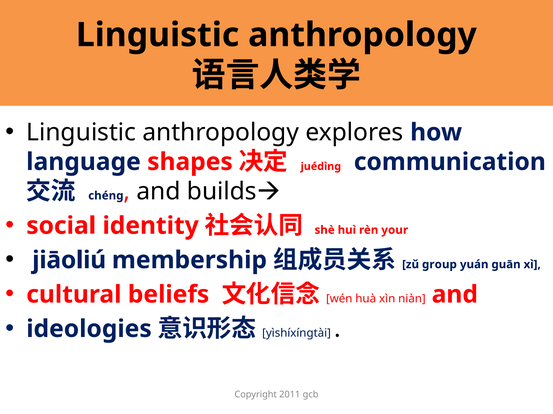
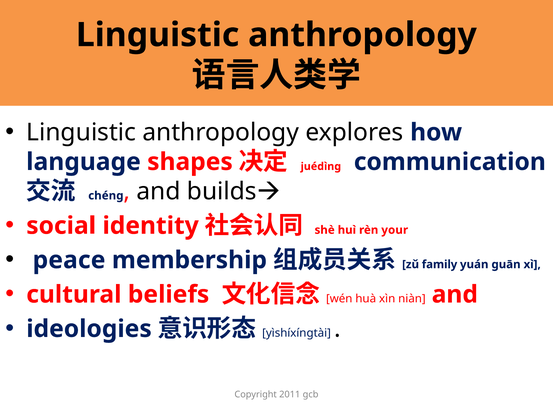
jiāoliú: jiāoliú -> peace
group: group -> family
